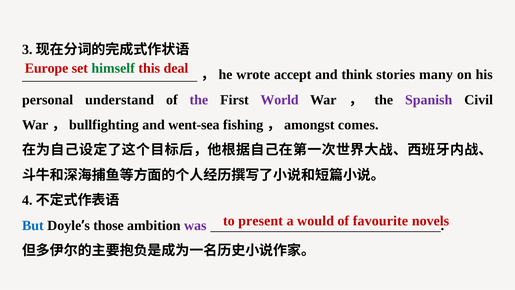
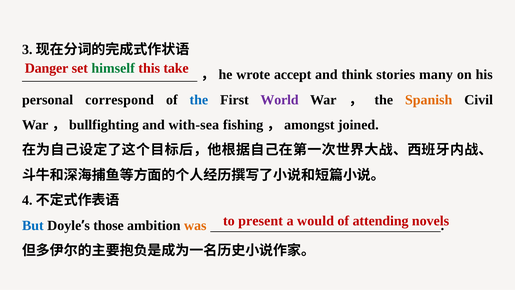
Europe: Europe -> Danger
deal: deal -> take
understand: understand -> correspond
the at (199, 100) colour: purple -> blue
Spanish colour: purple -> orange
went-sea: went-sea -> with-sea
comes: comes -> joined
favourite: favourite -> attending
was colour: purple -> orange
